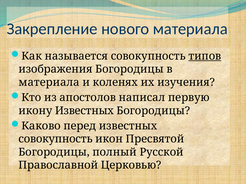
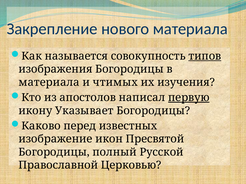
коленях: коленях -> чтимых
первую underline: none -> present
икону Известных: Известных -> Указывает
совокупность at (56, 139): совокупность -> изображение
